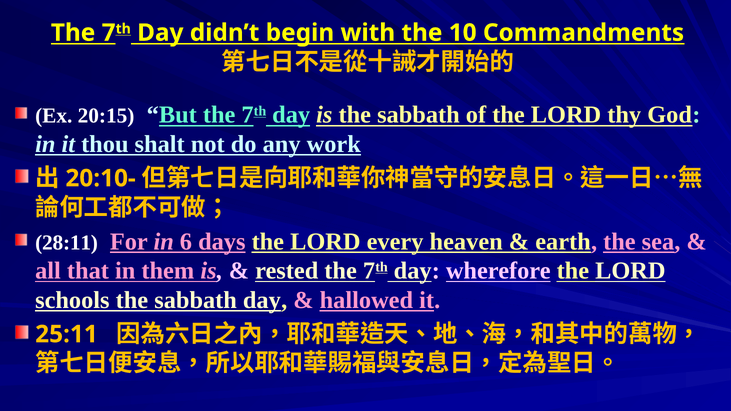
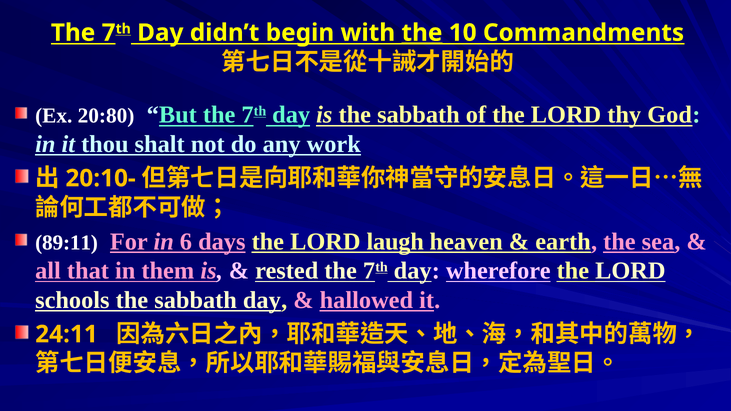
the at (422, 33) underline: none -> present
20:15: 20:15 -> 20:80
28:11: 28:11 -> 89:11
every: every -> laugh
25:11: 25:11 -> 24:11
